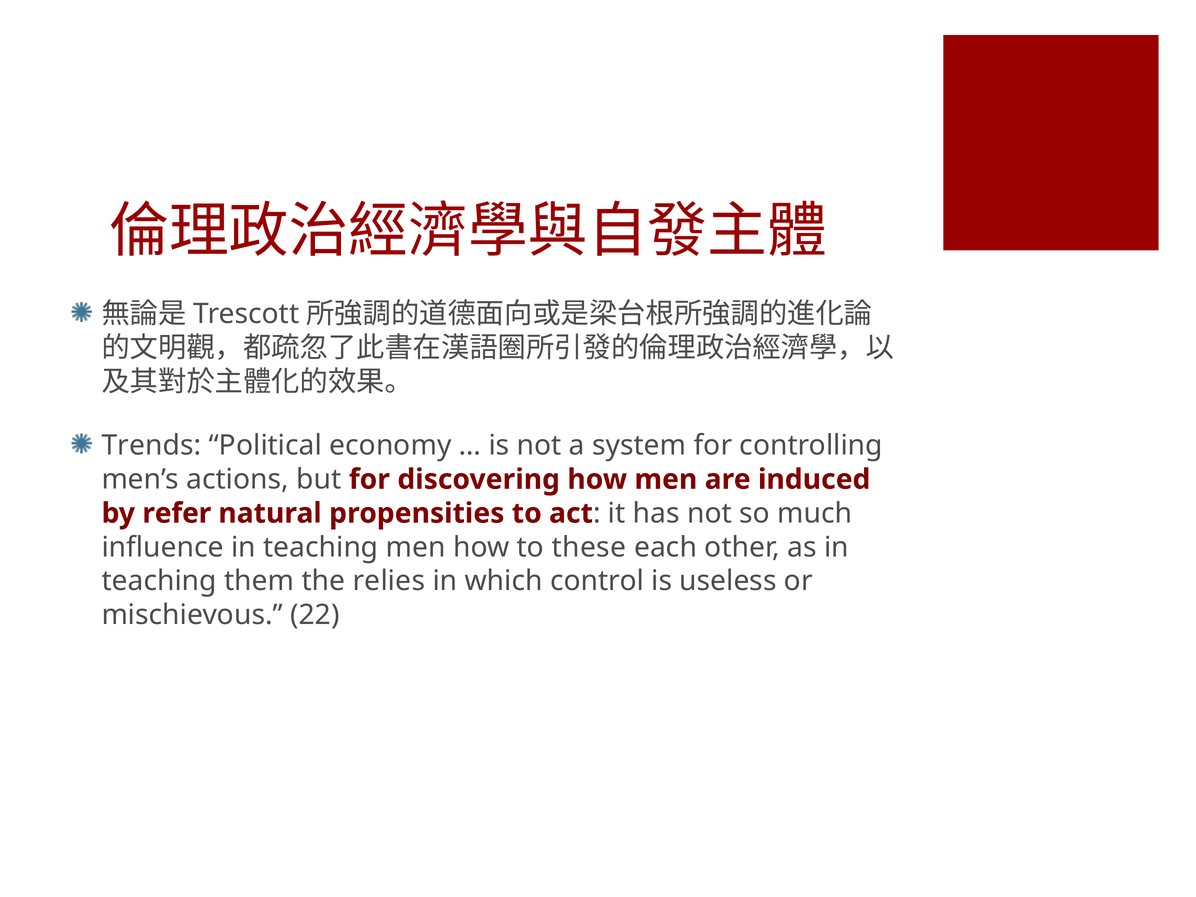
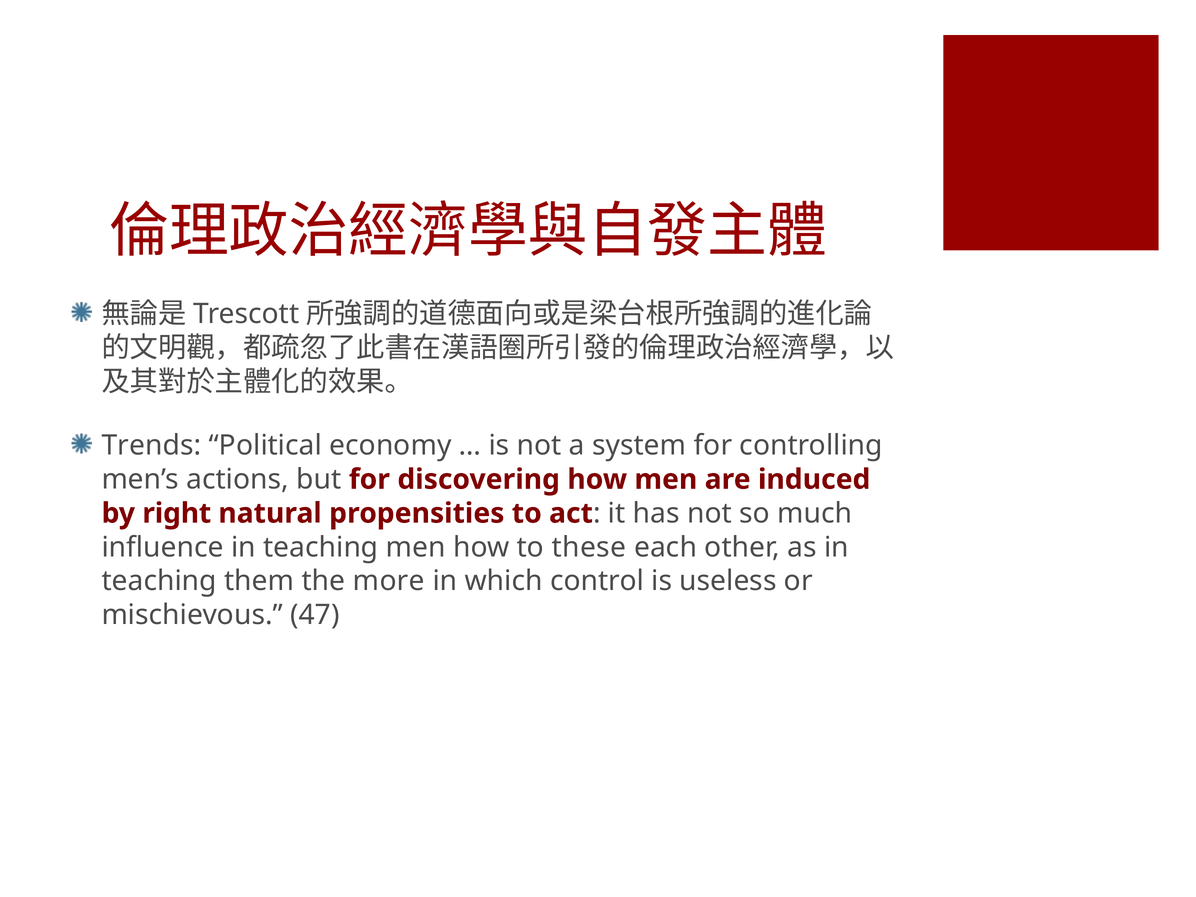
refer: refer -> right
relies: relies -> more
22: 22 -> 47
